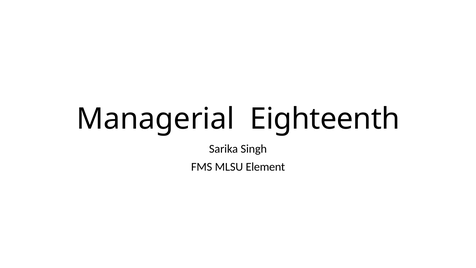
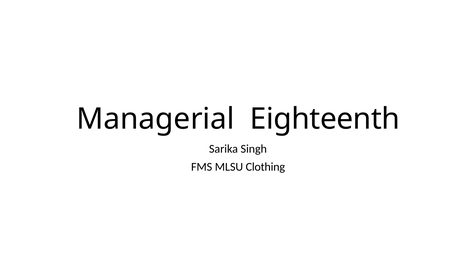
Element: Element -> Clothing
